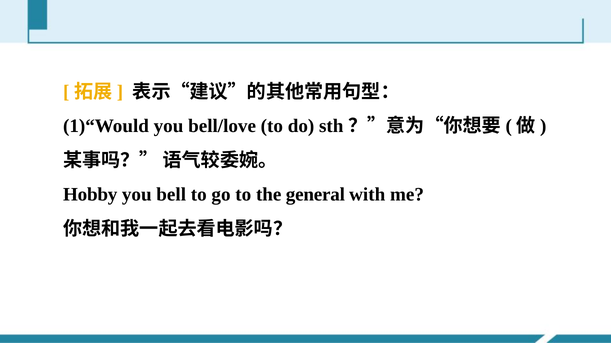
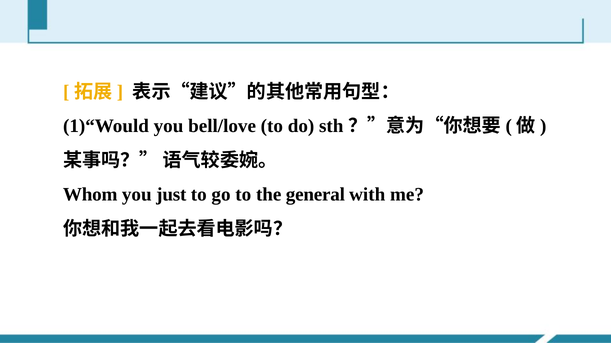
Hobby: Hobby -> Whom
bell: bell -> just
